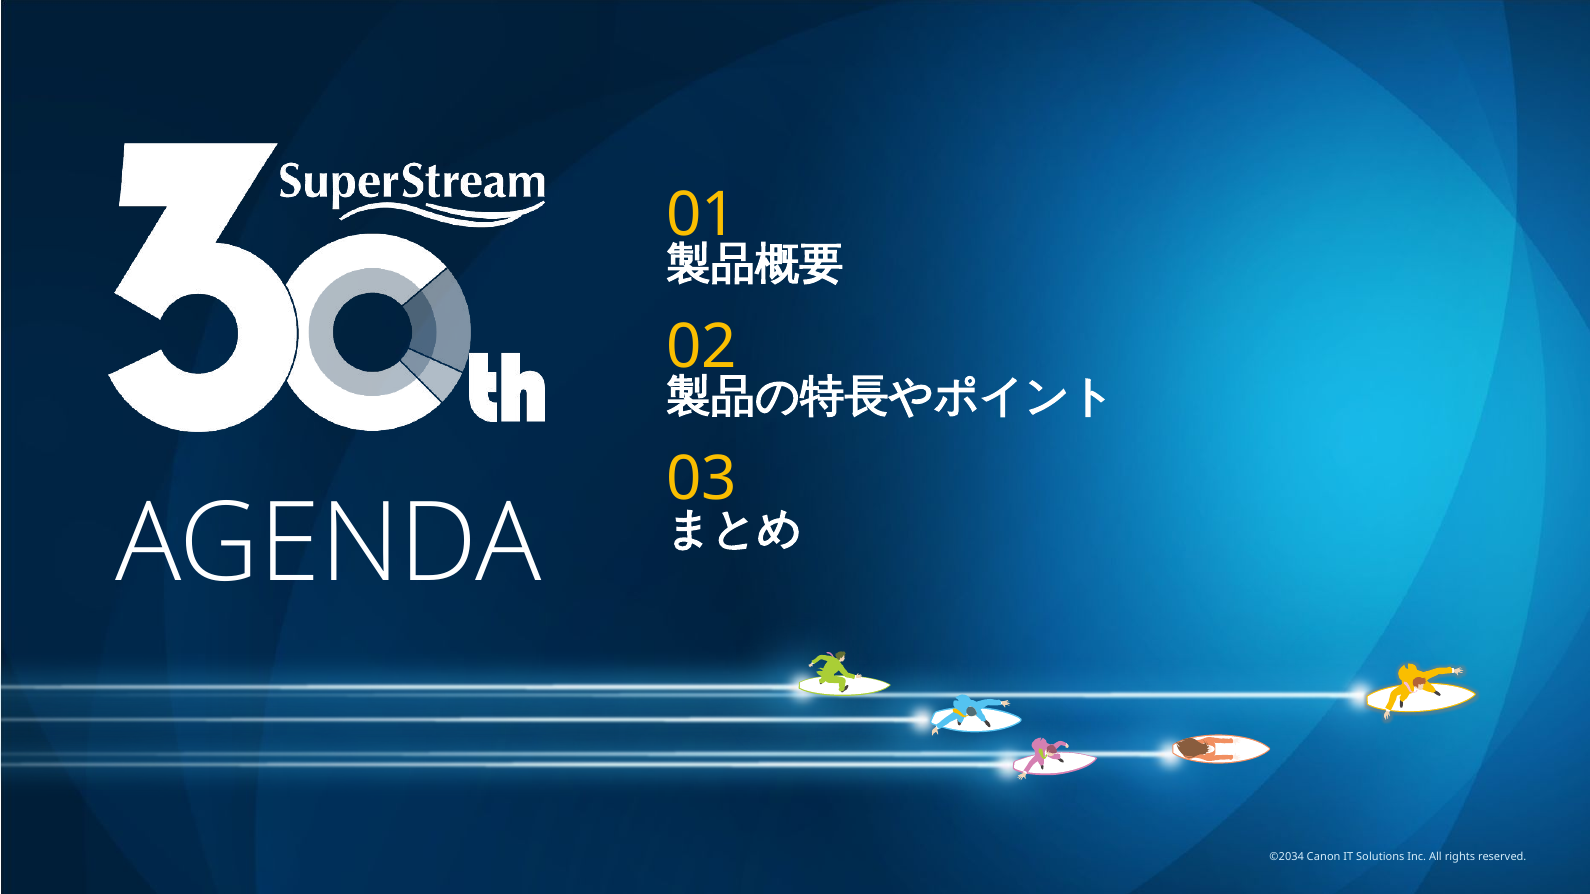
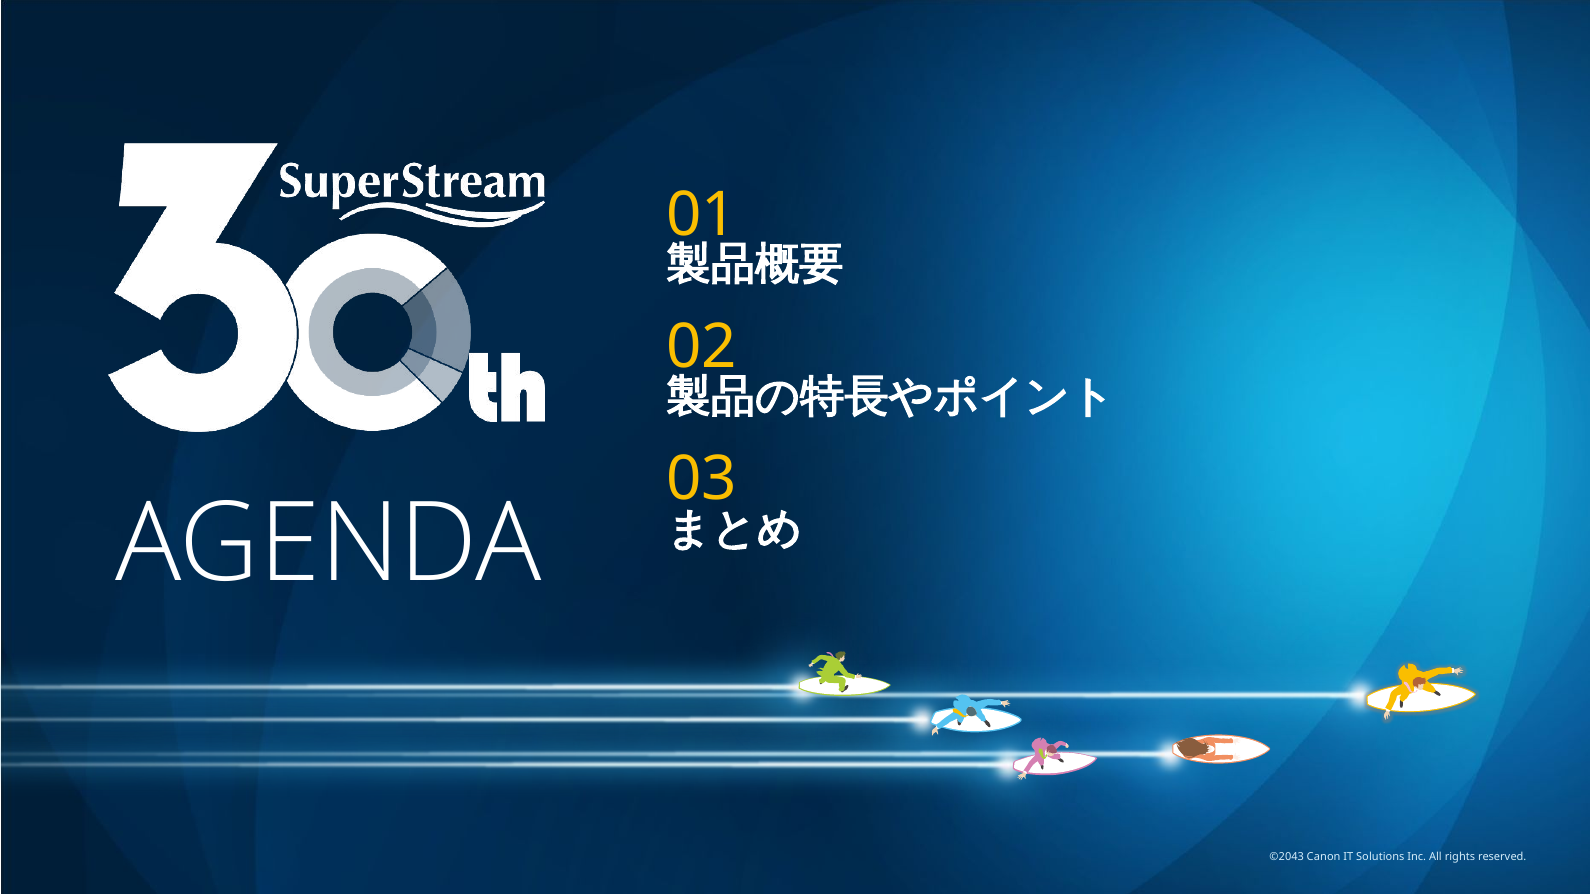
©2034: ©2034 -> ©2043
